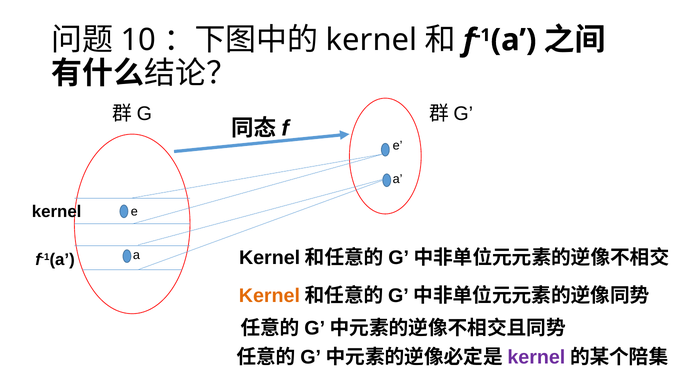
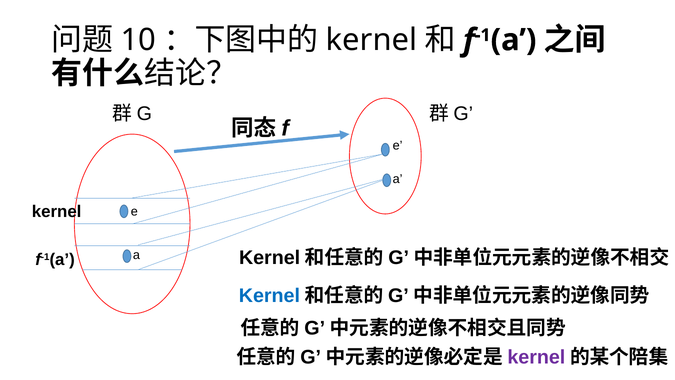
Kernel at (269, 295) colour: orange -> blue
